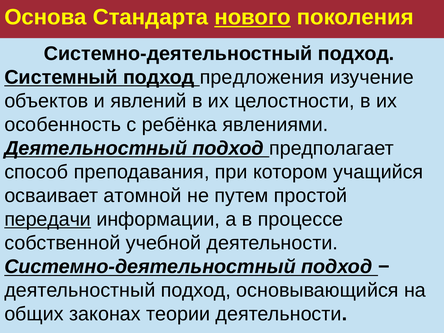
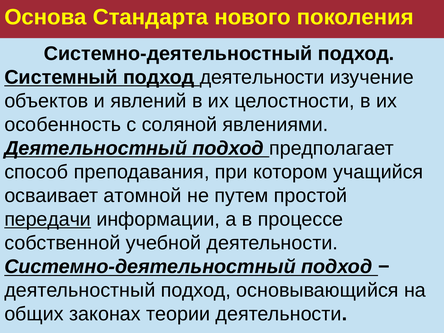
нового underline: present -> none
подход предложения: предложения -> деятельности
ребёнка: ребёнка -> соляной
